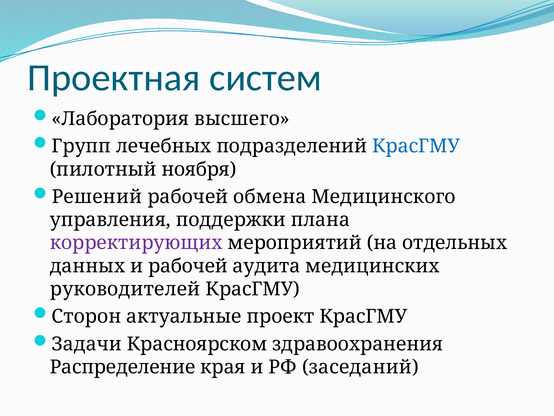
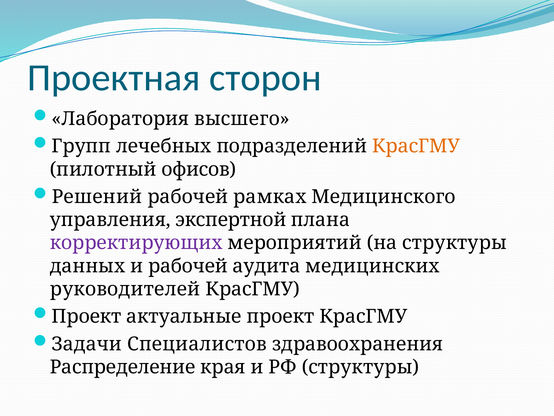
систем: систем -> сторон
КрасГМУ at (416, 146) colour: blue -> orange
ноября: ноября -> офисов
обмена: обмена -> рамках
поддержки: поддержки -> экспертной
на отдельных: отдельных -> структуры
Сторон at (86, 316): Сторон -> Проект
Красноярском: Красноярском -> Специалистов
РФ заседаний: заседаний -> структуры
